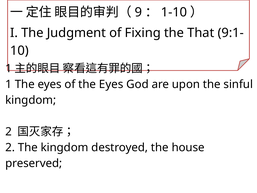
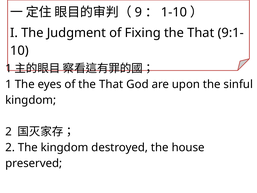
of the Eyes: Eyes -> That
